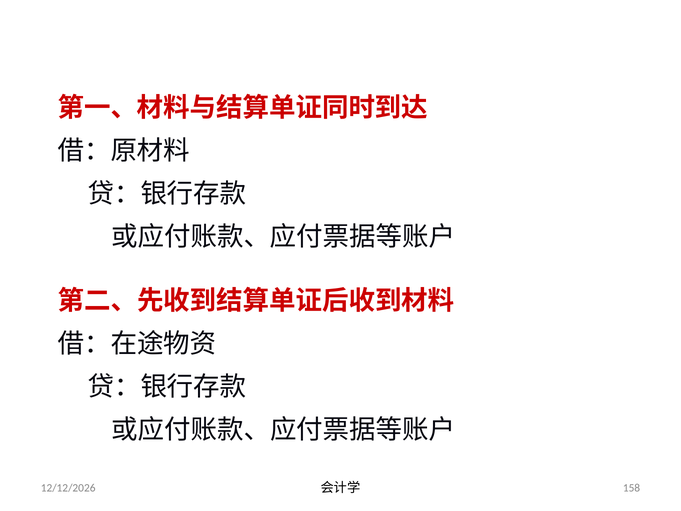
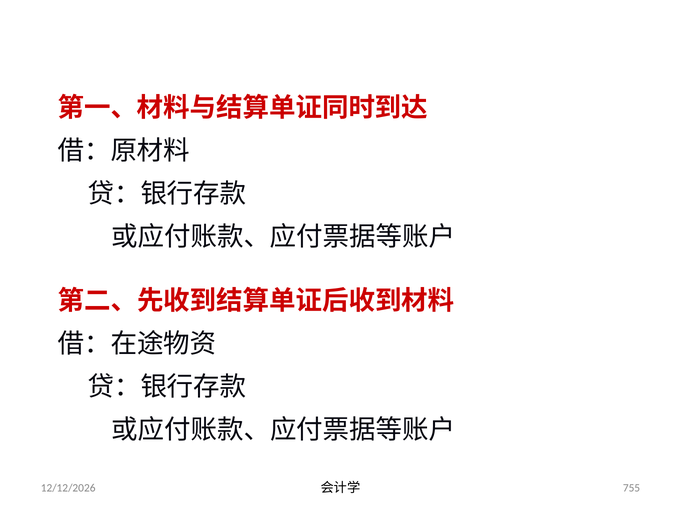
158: 158 -> 755
